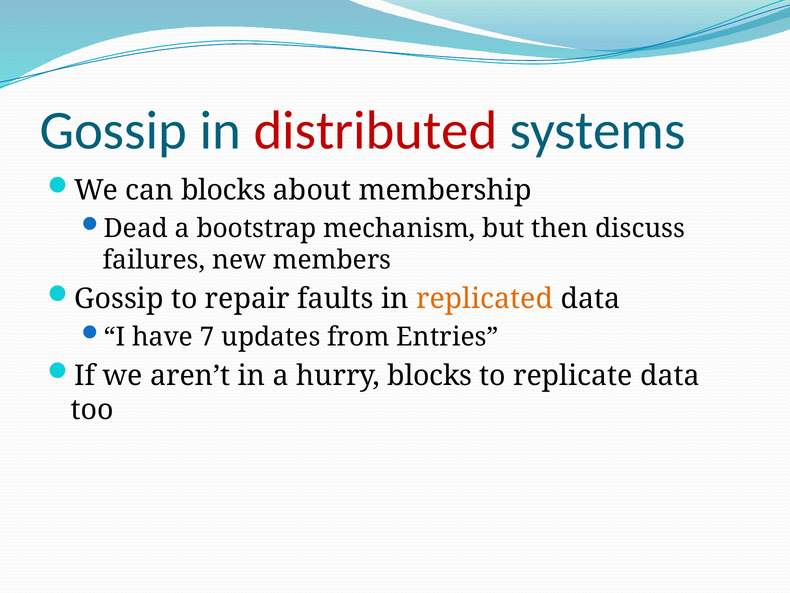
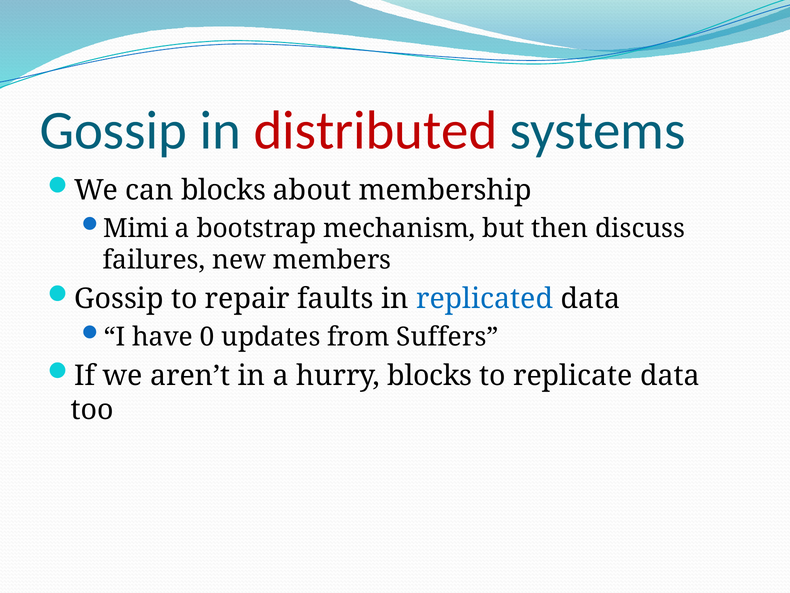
Dead: Dead -> Mimi
replicated colour: orange -> blue
7: 7 -> 0
Entries: Entries -> Suffers
